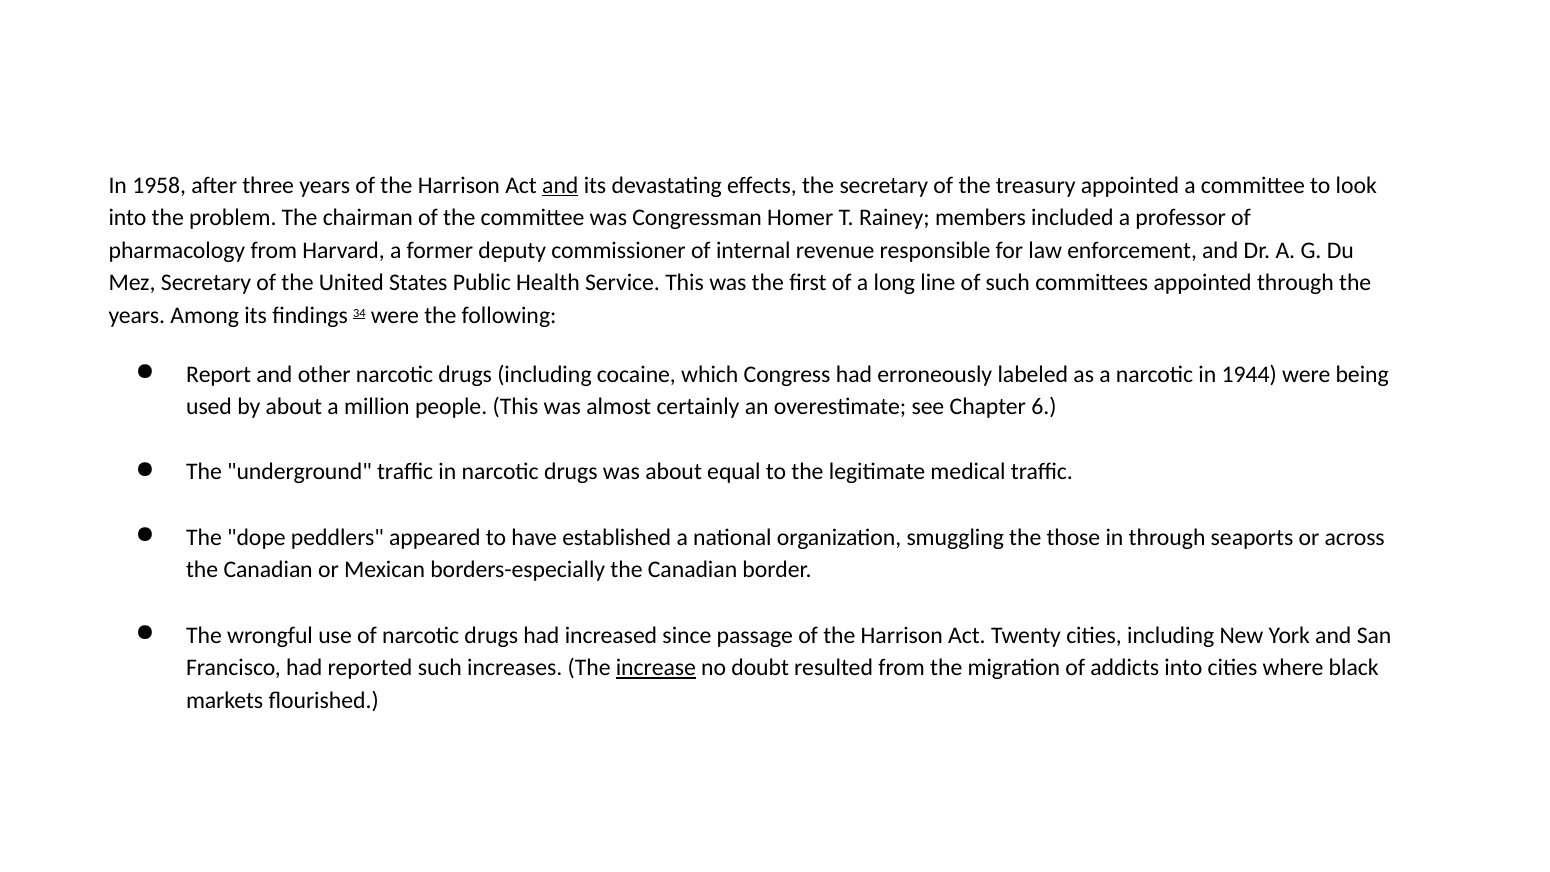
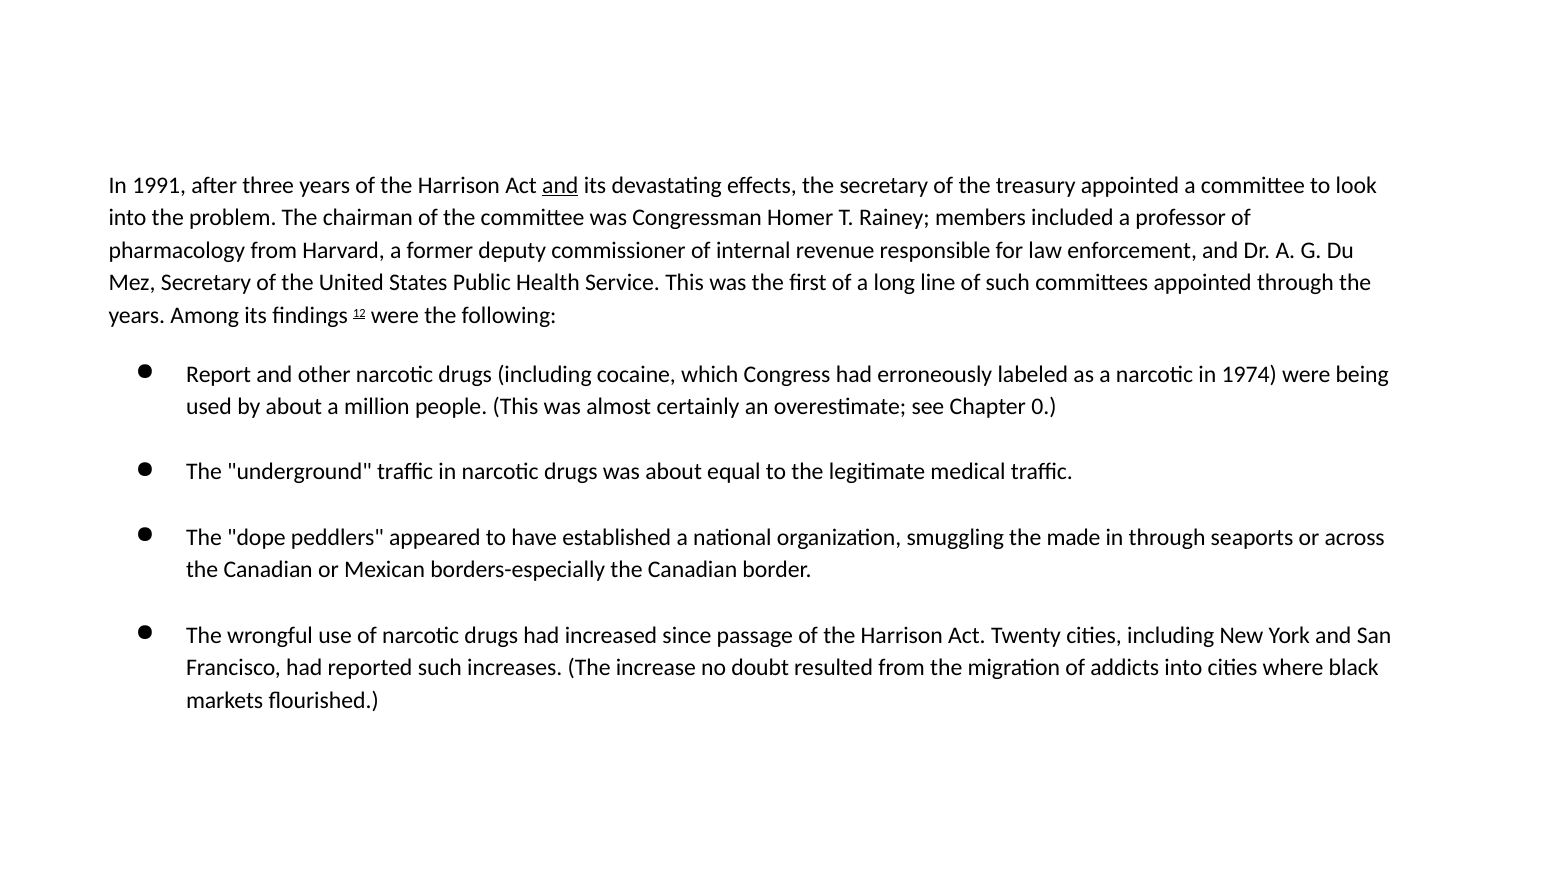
1958: 1958 -> 1991
34: 34 -> 12
1944: 1944 -> 1974
6: 6 -> 0
those: those -> made
increase underline: present -> none
